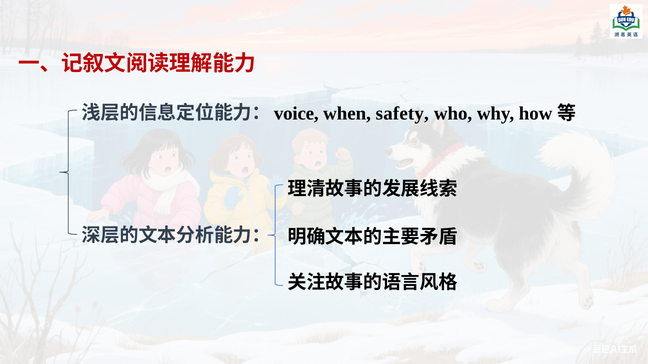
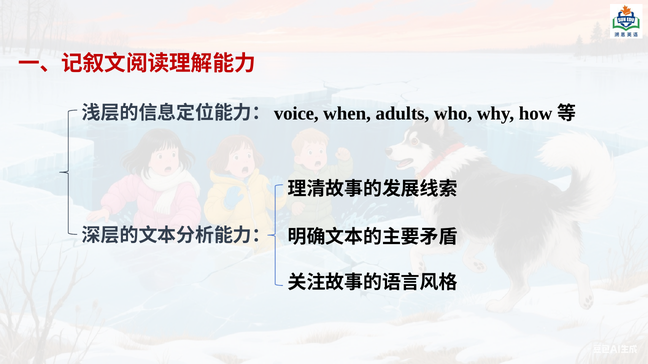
safety: safety -> adults
